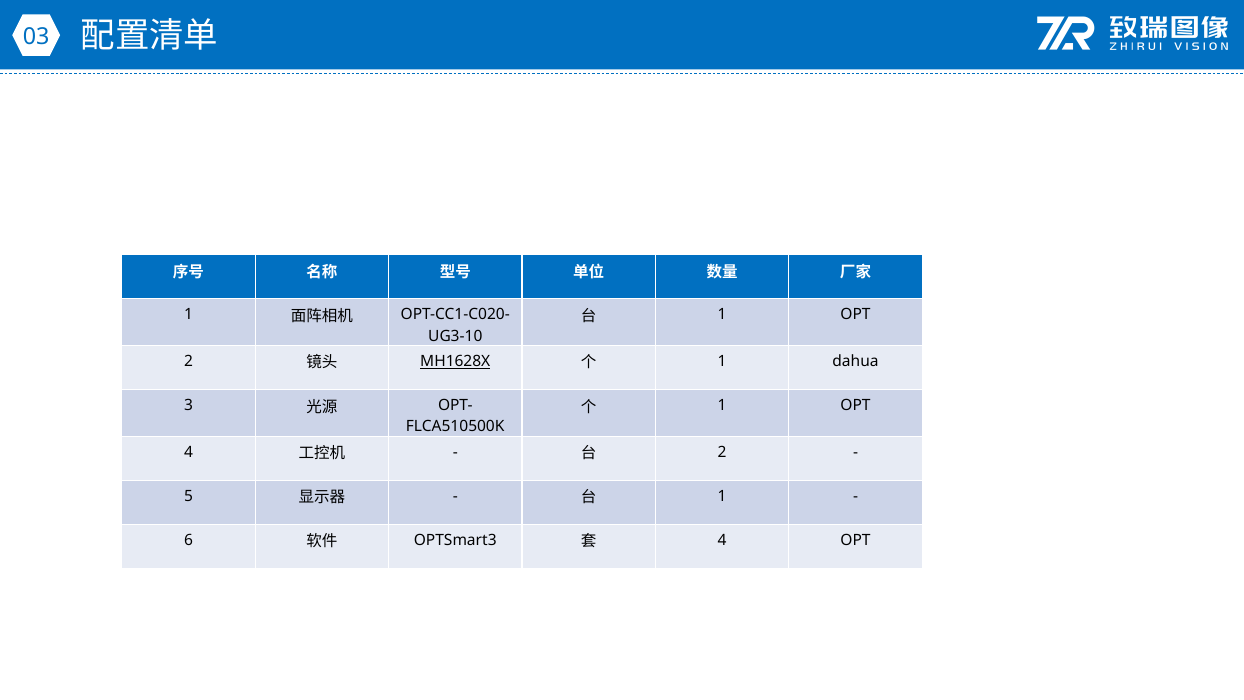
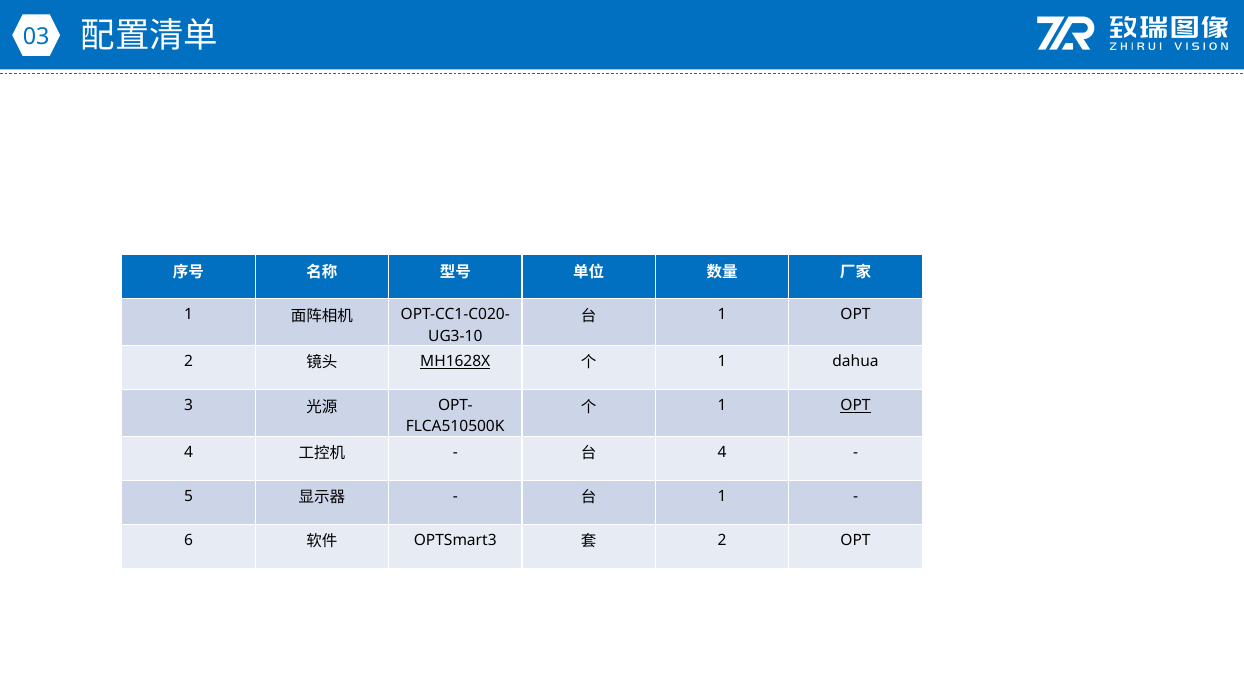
OPT at (856, 405) underline: none -> present
2 at (722, 452): 2 -> 4
4 at (722, 540): 4 -> 2
